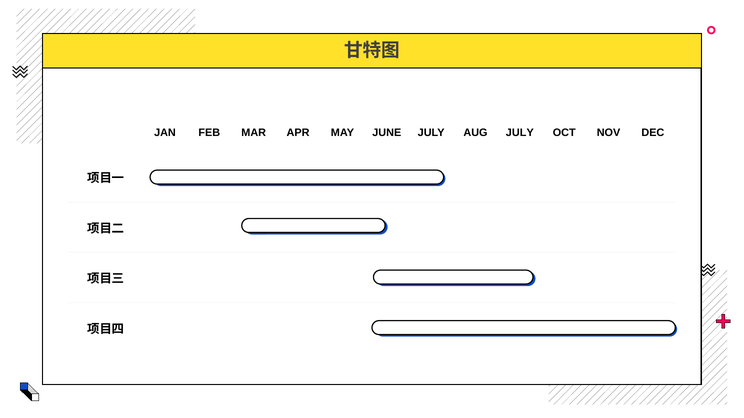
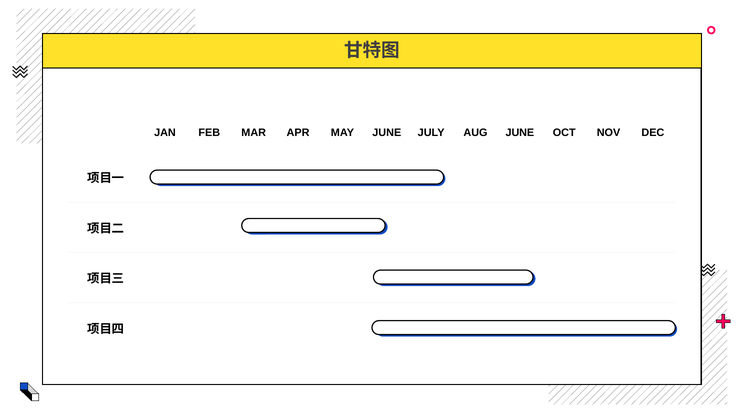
AUG JULY: JULY -> JUNE
